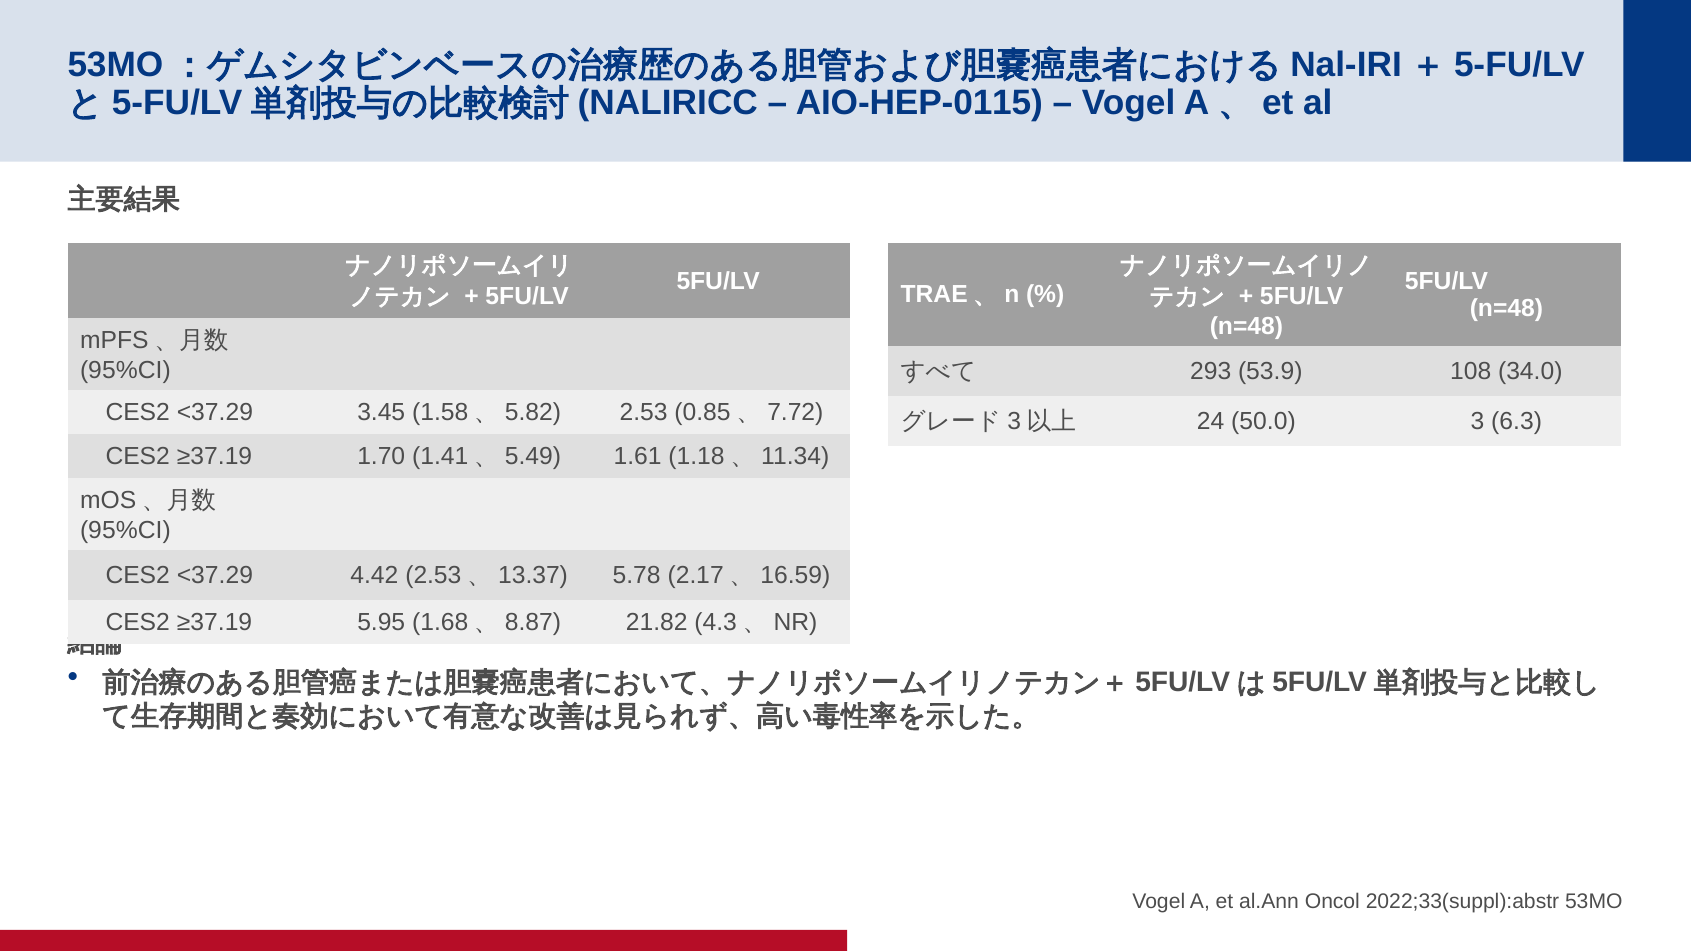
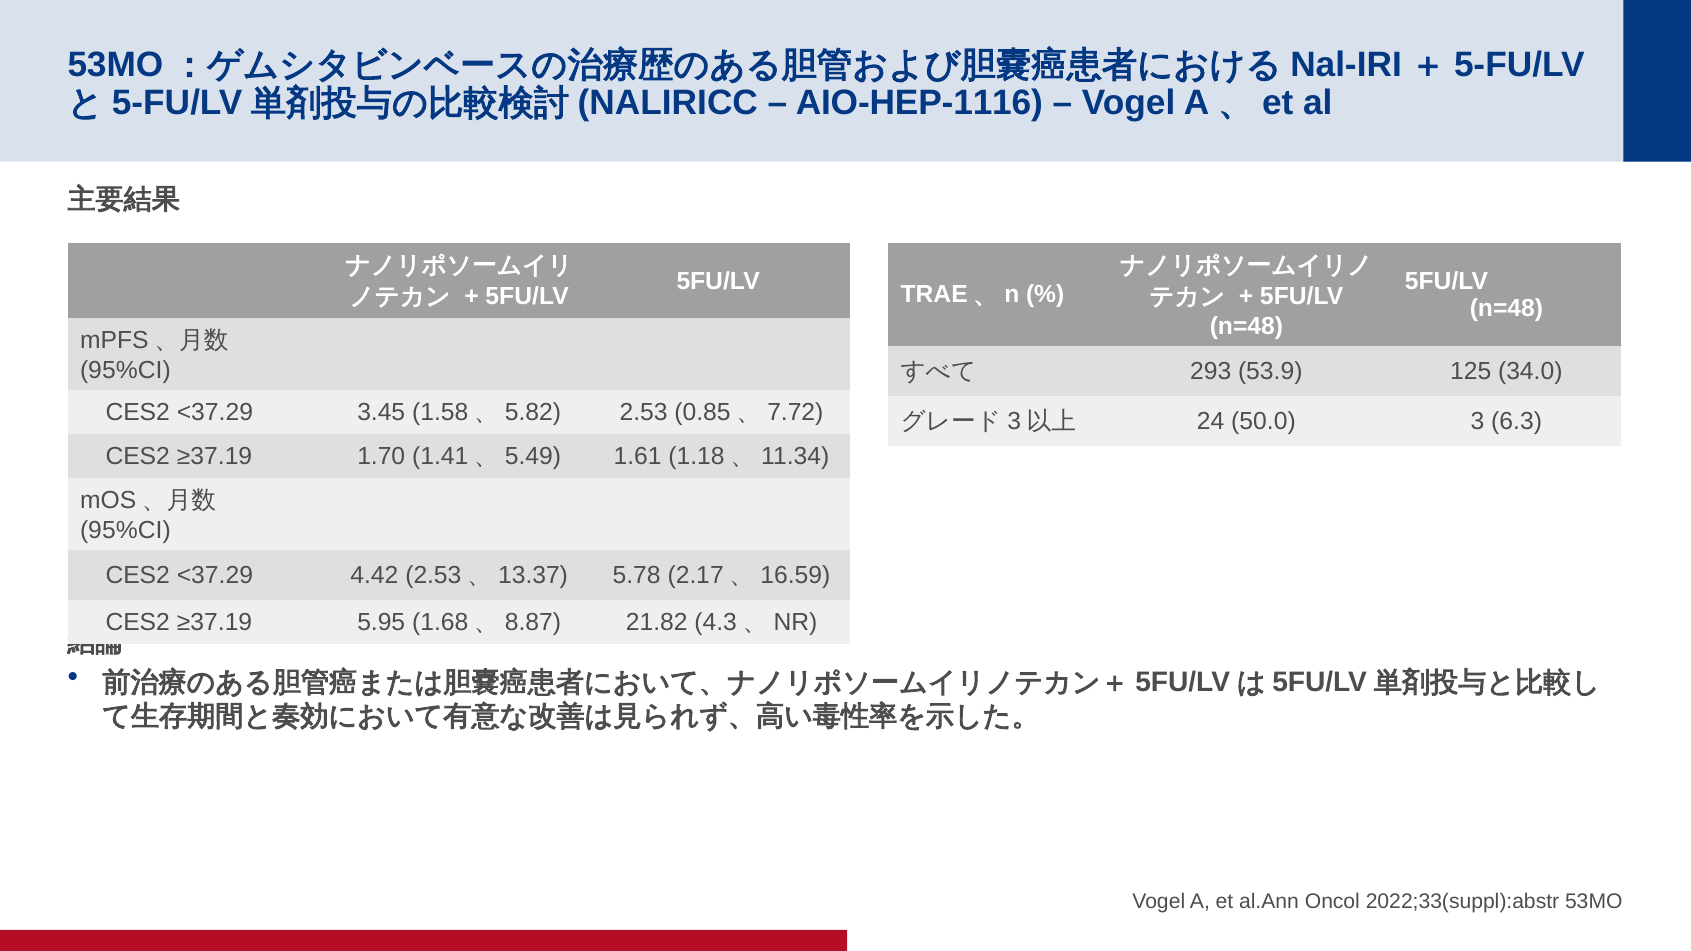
AIO-HEP-0115: AIO-HEP-0115 -> AIO-HEP-1116
108: 108 -> 125
